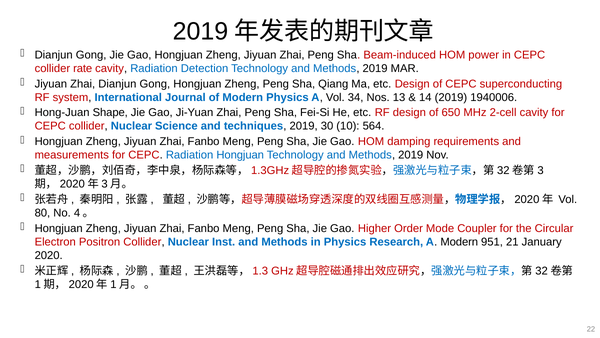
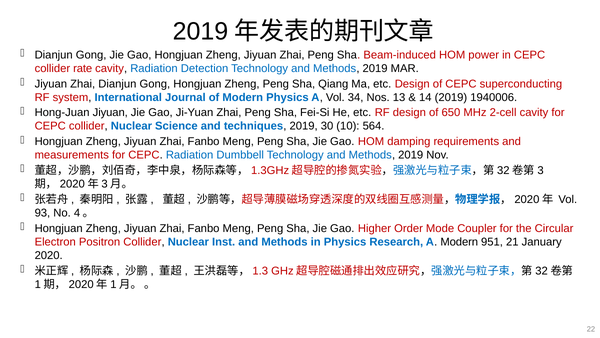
Hong-Juan Shape: Shape -> Jiyuan
Radiation Hongjuan: Hongjuan -> Dumbbell
80: 80 -> 93
